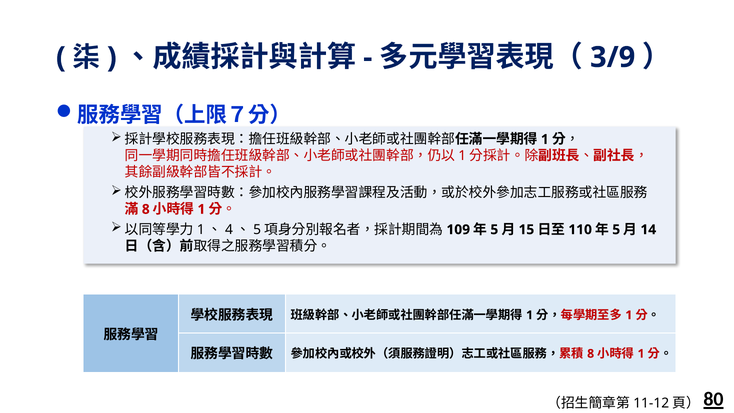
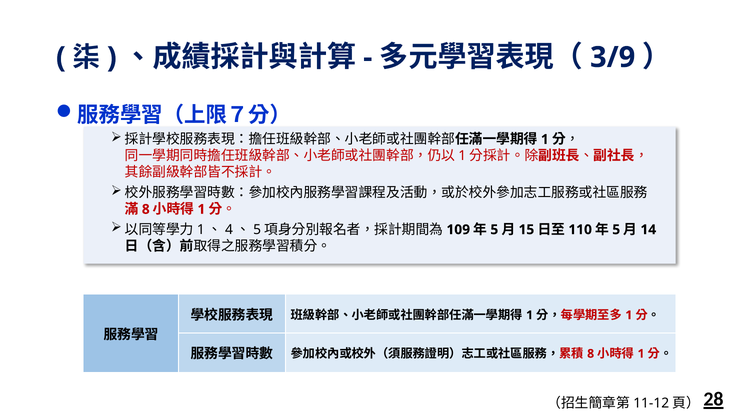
80: 80 -> 28
